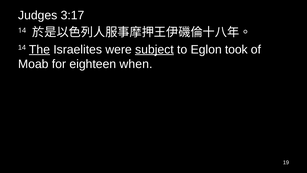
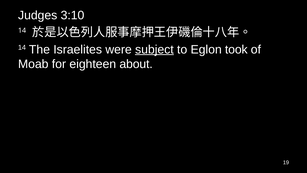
3:17: 3:17 -> 3:10
The underline: present -> none
when: when -> about
